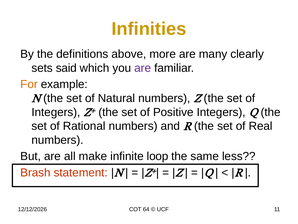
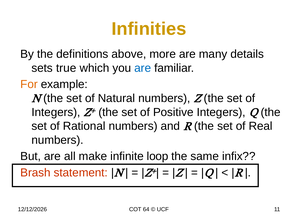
clearly: clearly -> details
said: said -> true
are at (143, 68) colour: purple -> blue
less: less -> infix
